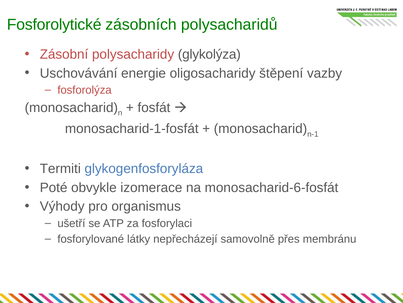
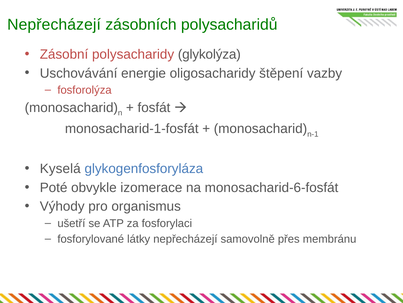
Fosforolytické at (54, 25): Fosforolytické -> Nepřecházejí
Termiti: Termiti -> Kyselá
